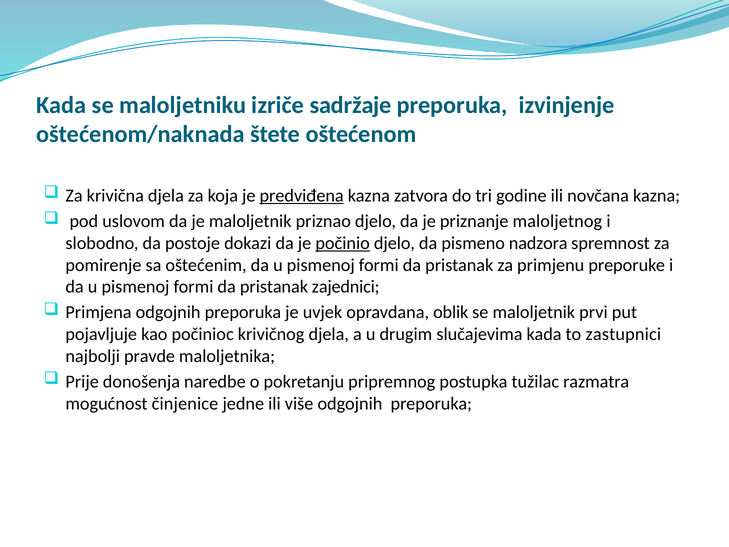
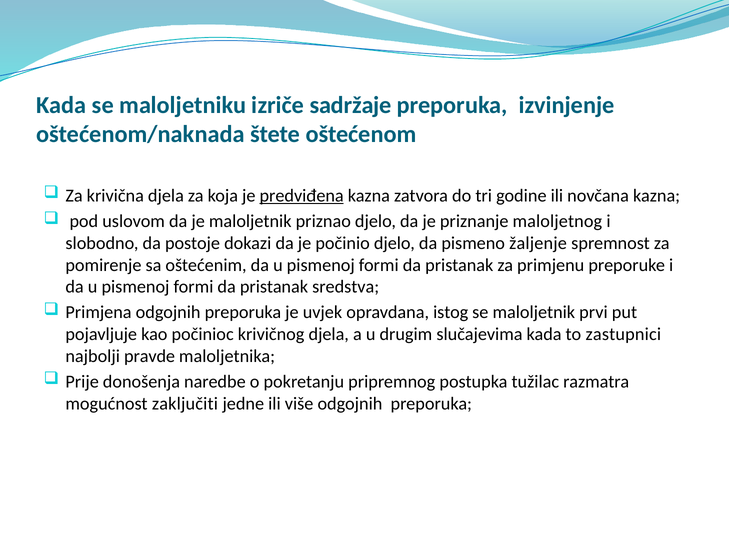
počinio underline: present -> none
nadzora: nadzora -> žaljenje
zajednici: zajednici -> sredstva
oblik: oblik -> istog
činjenice: činjenice -> zaključiti
